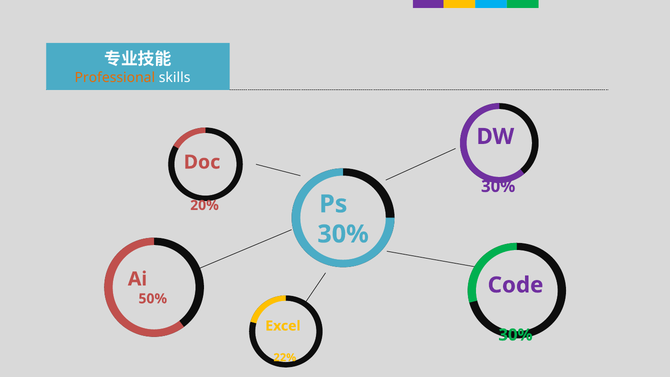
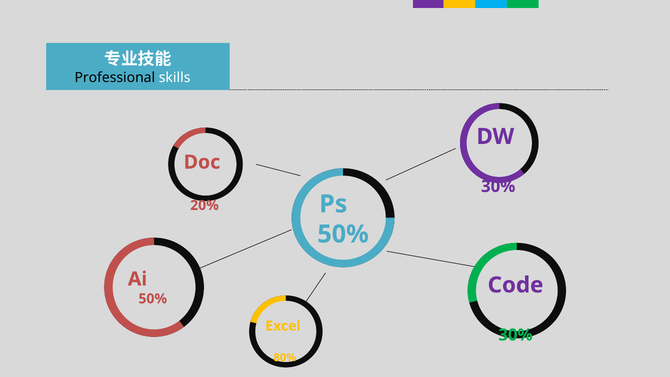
Professional colour: orange -> black
30% at (343, 234): 30% -> 50%
22%: 22% -> 80%
